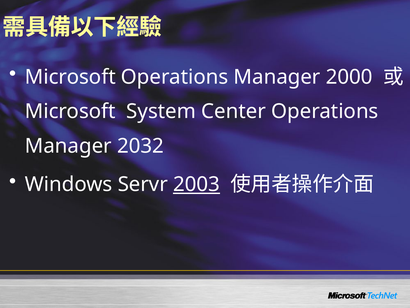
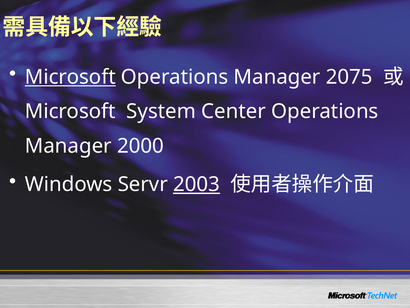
Microsoft at (70, 77) underline: none -> present
2000: 2000 -> 2075
2032: 2032 -> 2000
